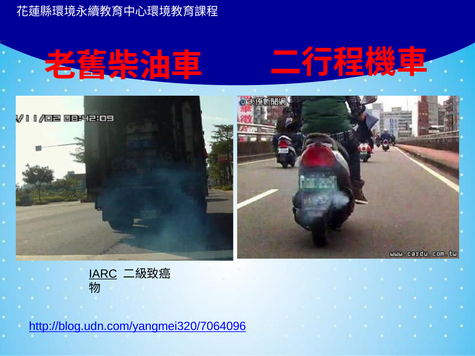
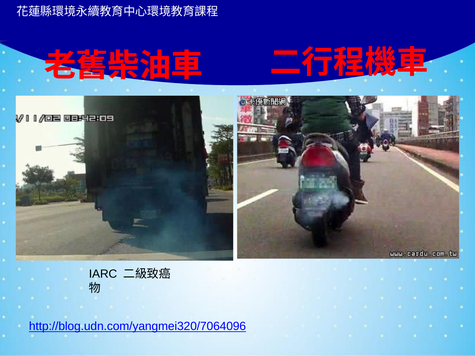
IARC underline: present -> none
